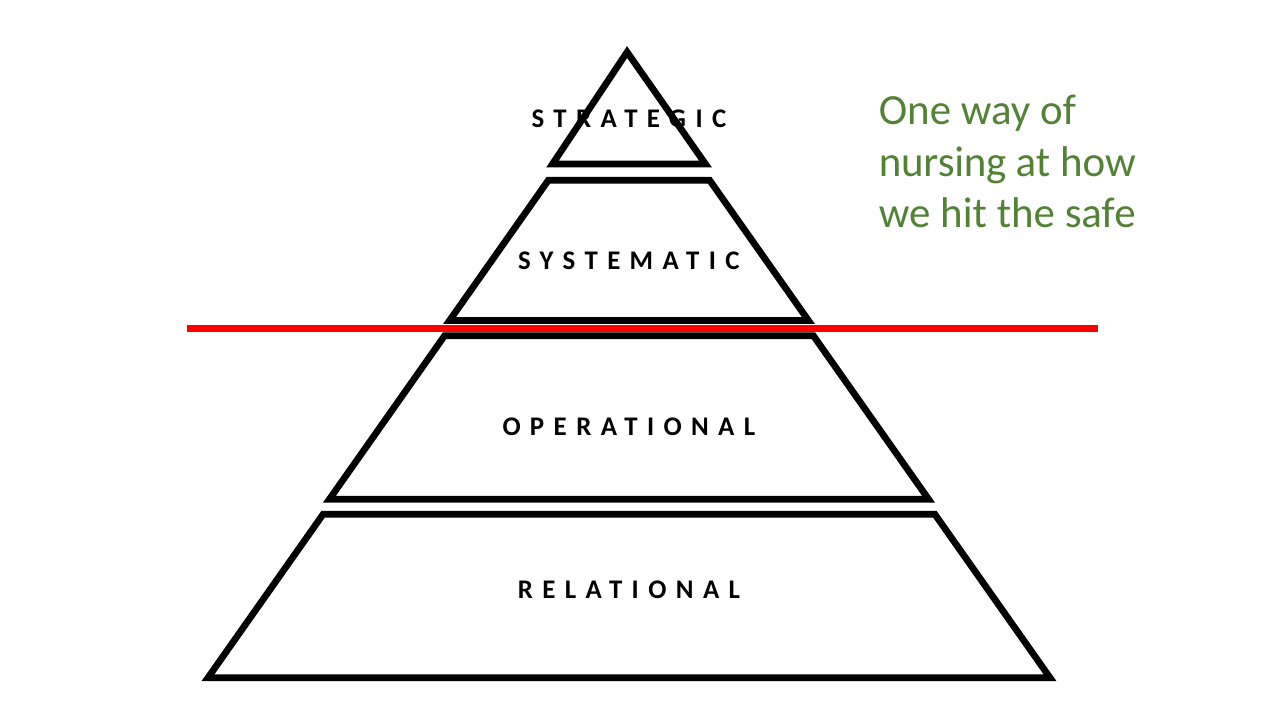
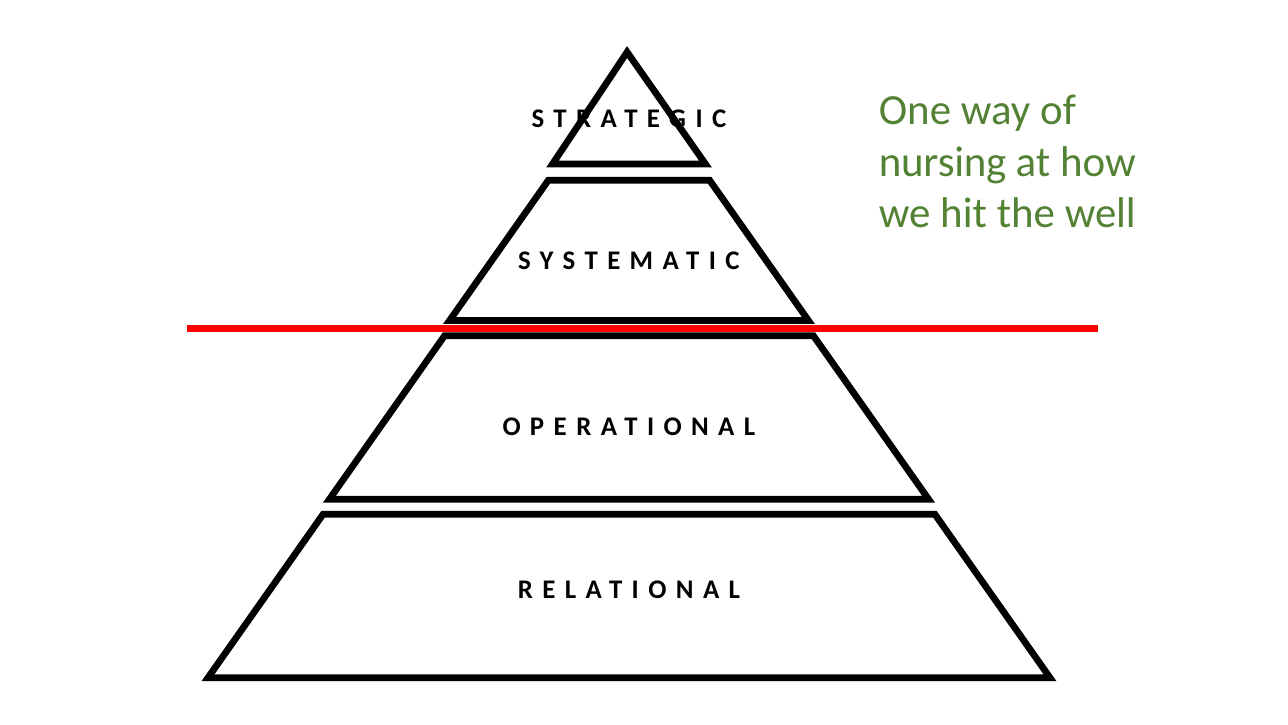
safe: safe -> well
